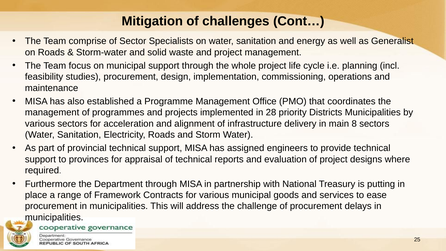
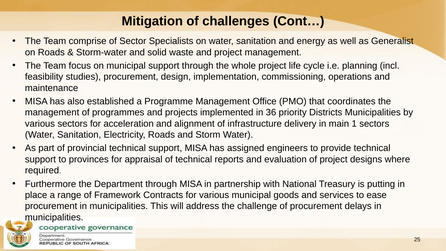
28: 28 -> 36
8: 8 -> 1
